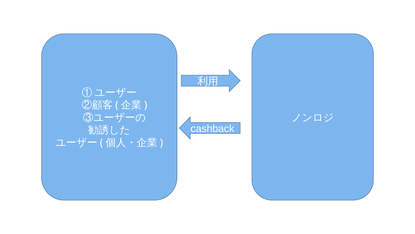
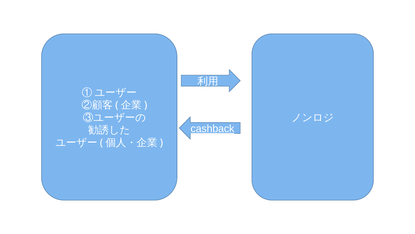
cashback underline: none -> present
